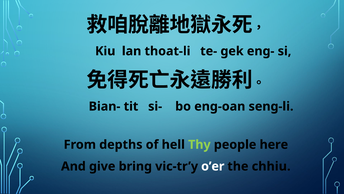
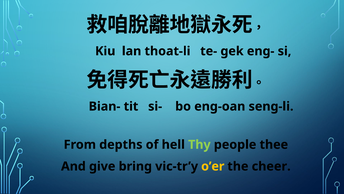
here: here -> thee
o’er colour: white -> yellow
chhiu: chhiu -> cheer
